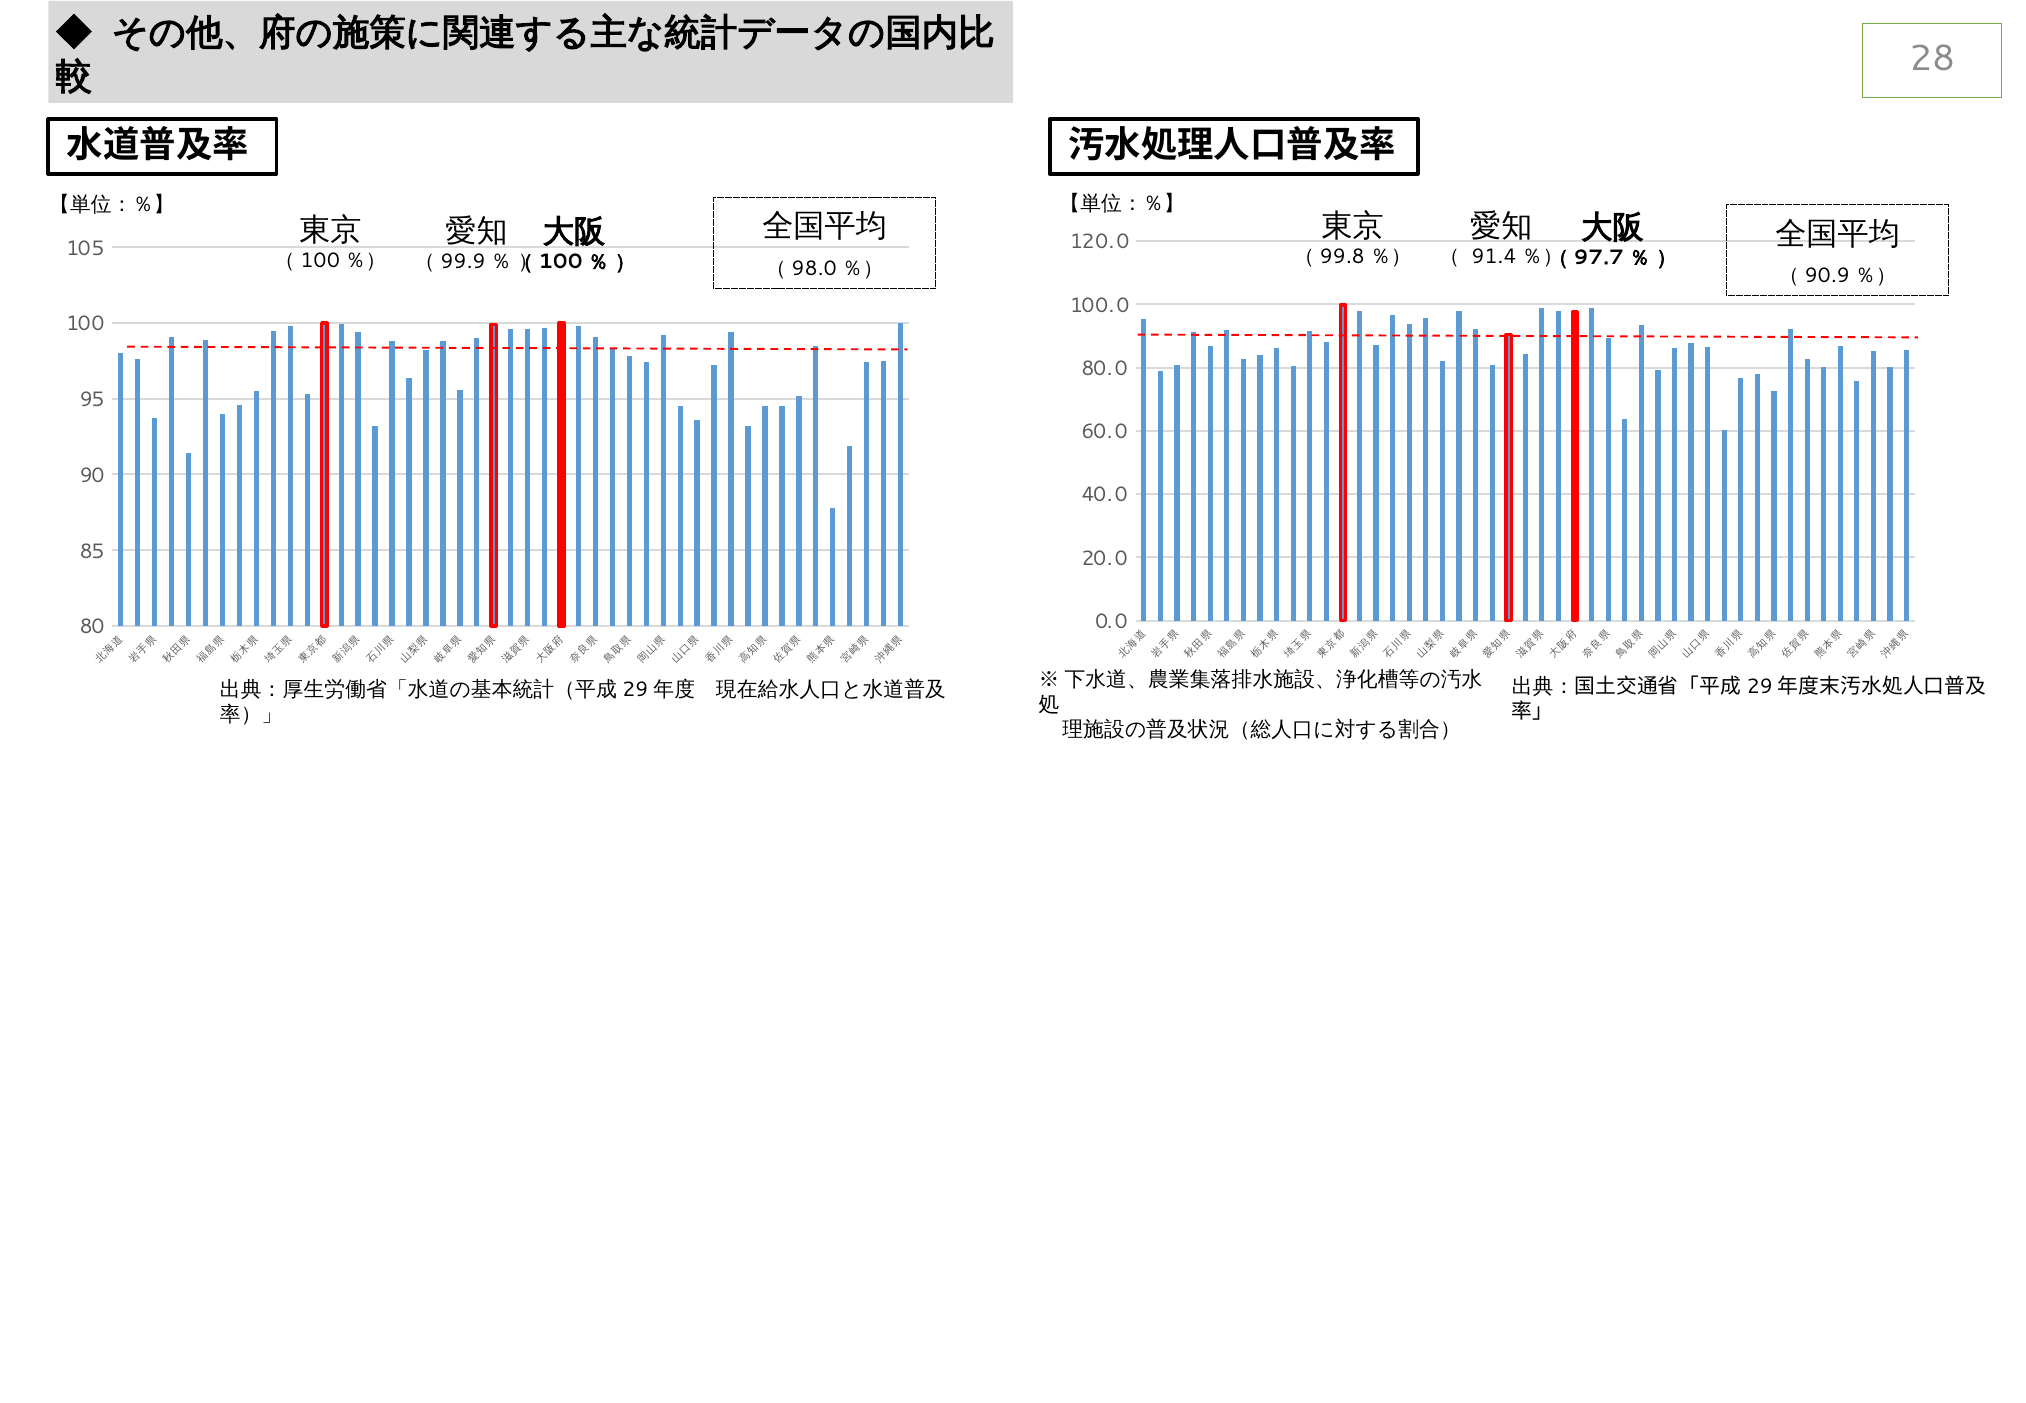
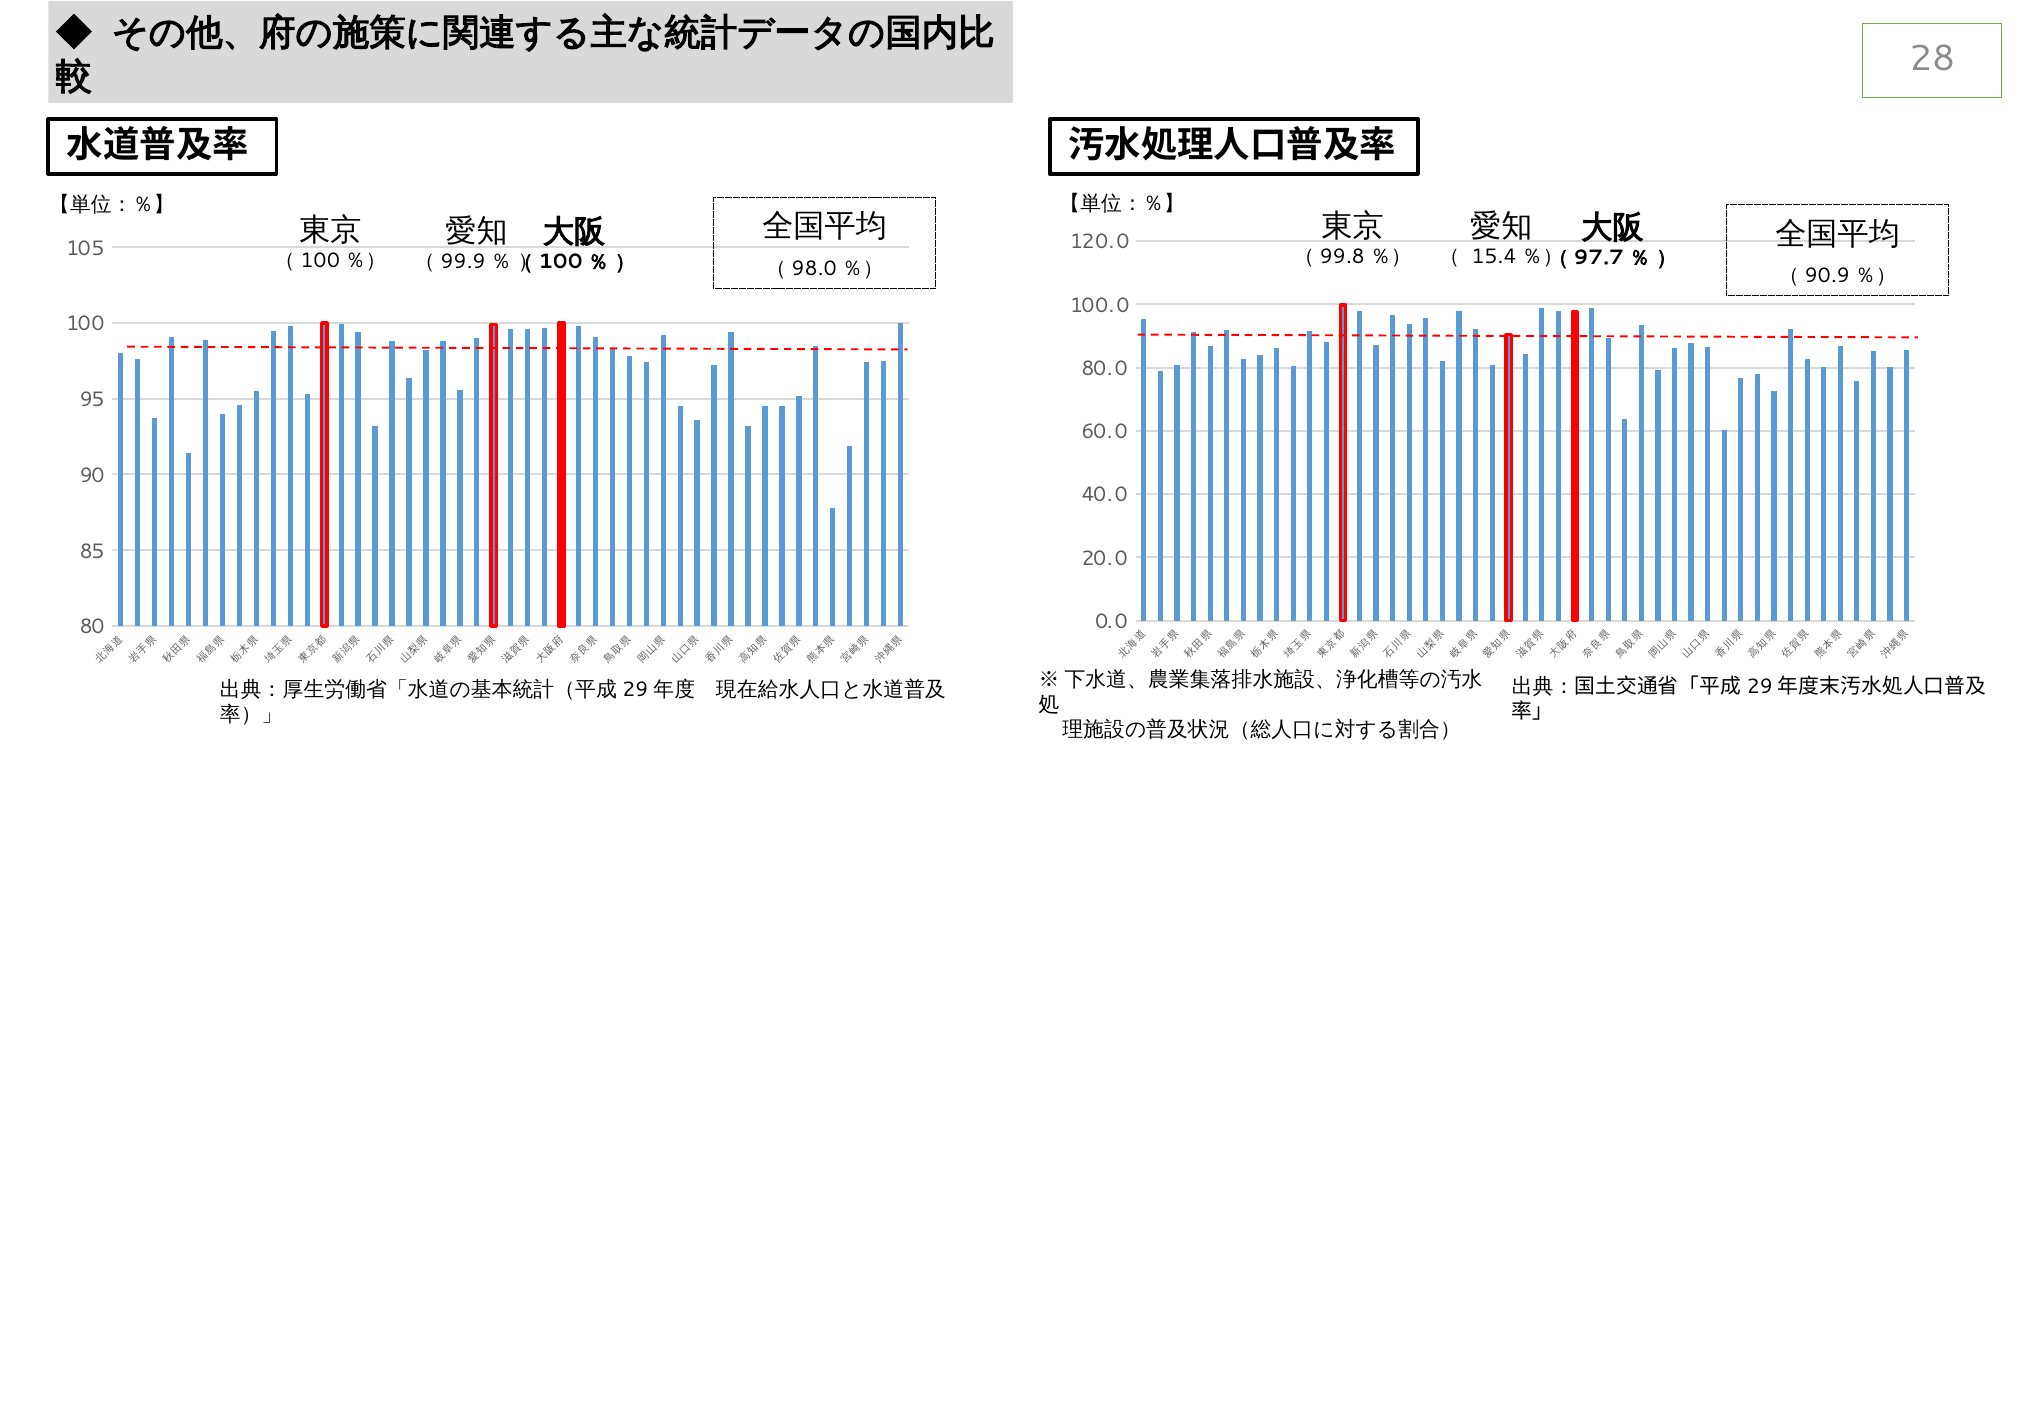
91.4: 91.4 -> 15.4
